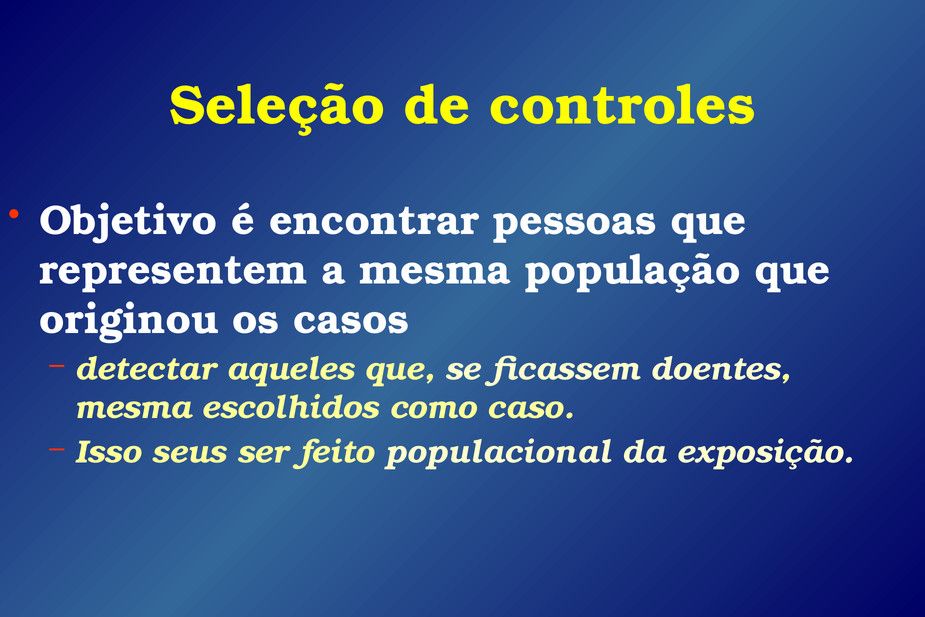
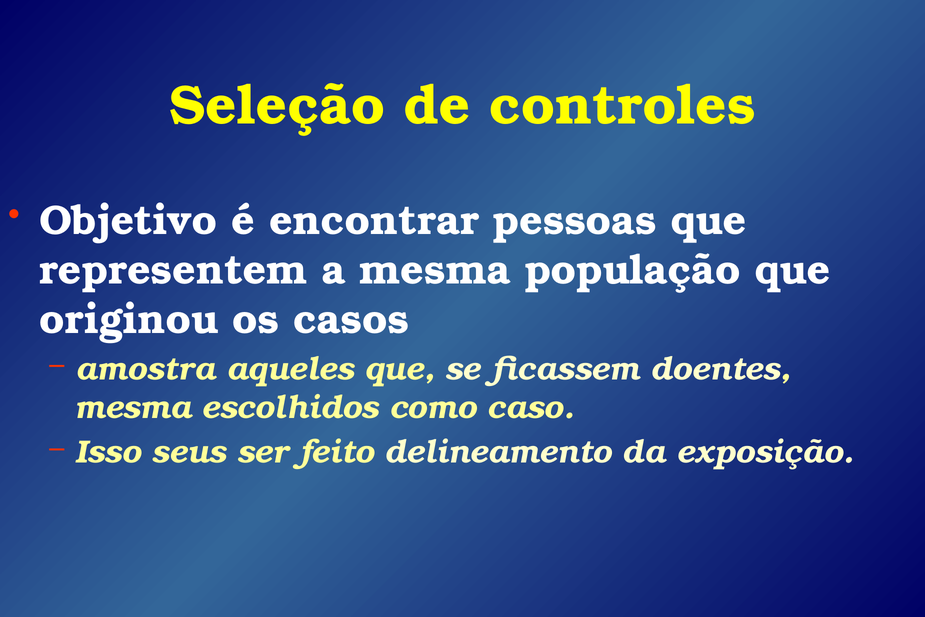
detectar: detectar -> amostra
populacional: populacional -> delineamento
